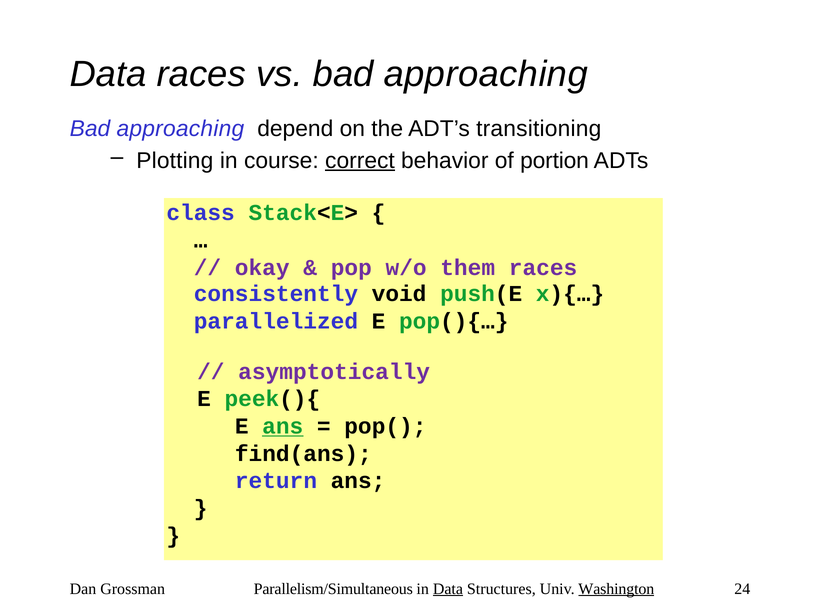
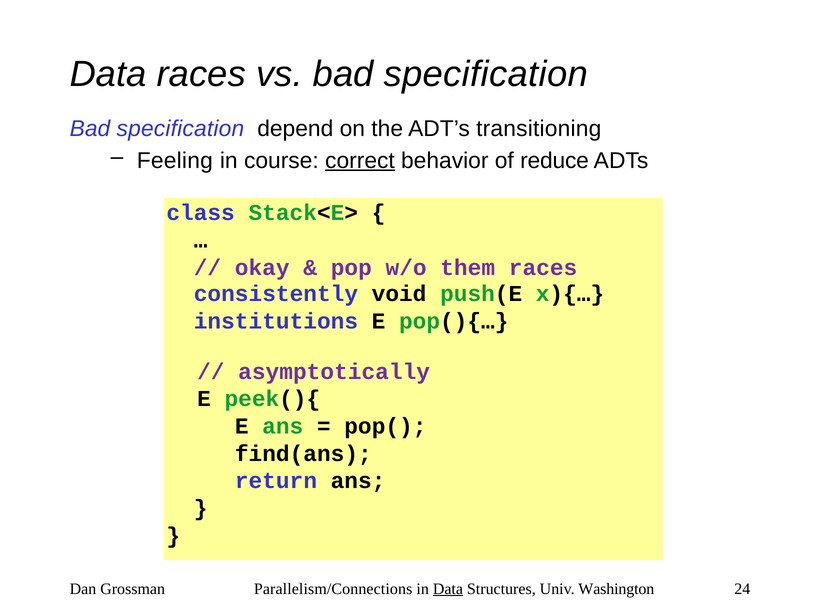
vs bad approaching: approaching -> specification
approaching at (180, 129): approaching -> specification
Plotting: Plotting -> Feeling
portion: portion -> reduce
parallelized: parallelized -> institutions
ans at (283, 426) underline: present -> none
Parallelism/Simultaneous: Parallelism/Simultaneous -> Parallelism/Connections
Washington underline: present -> none
